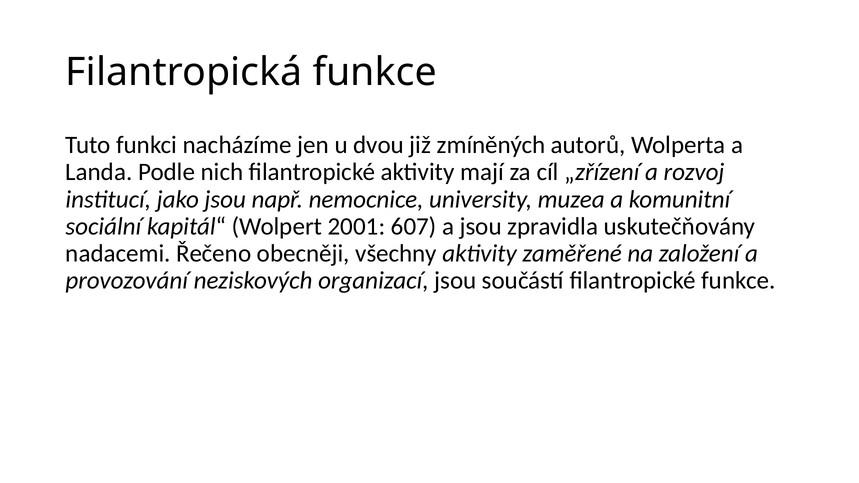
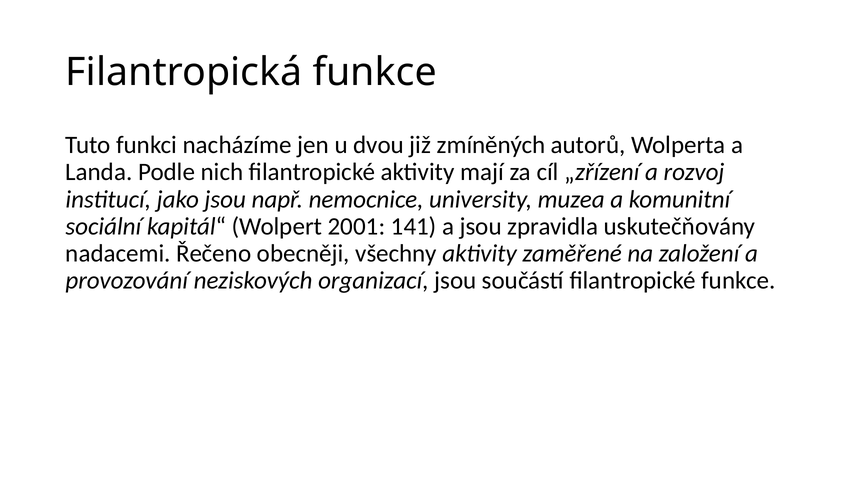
607: 607 -> 141
